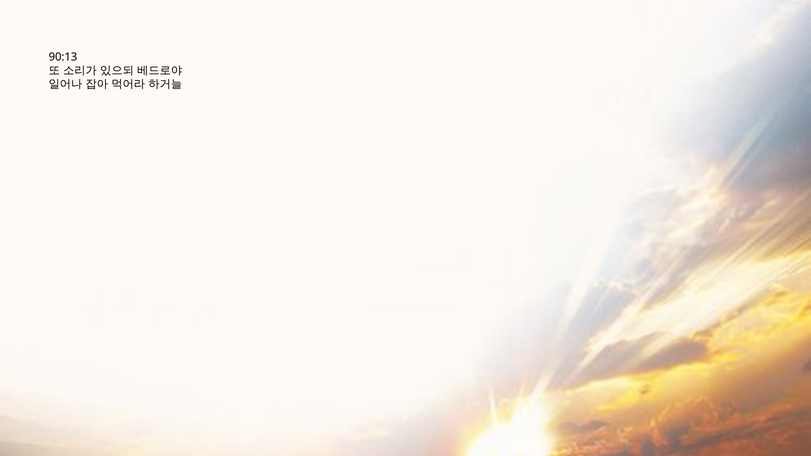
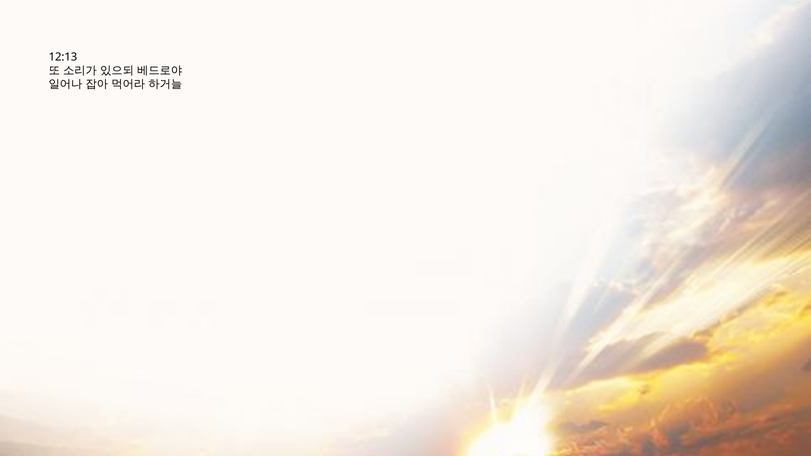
90:13: 90:13 -> 12:13
